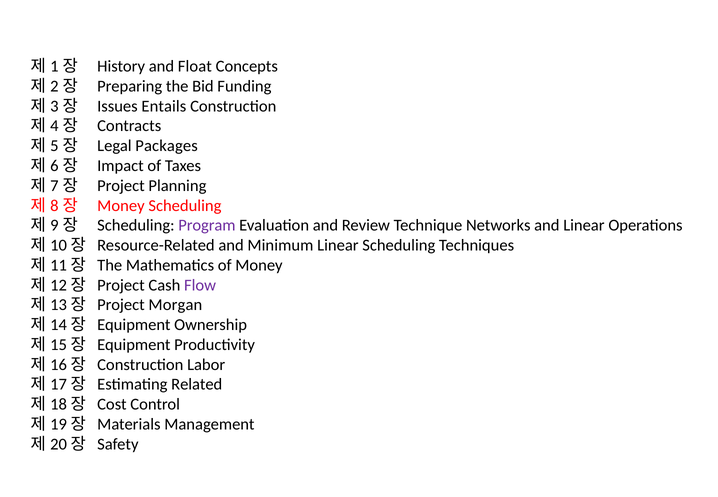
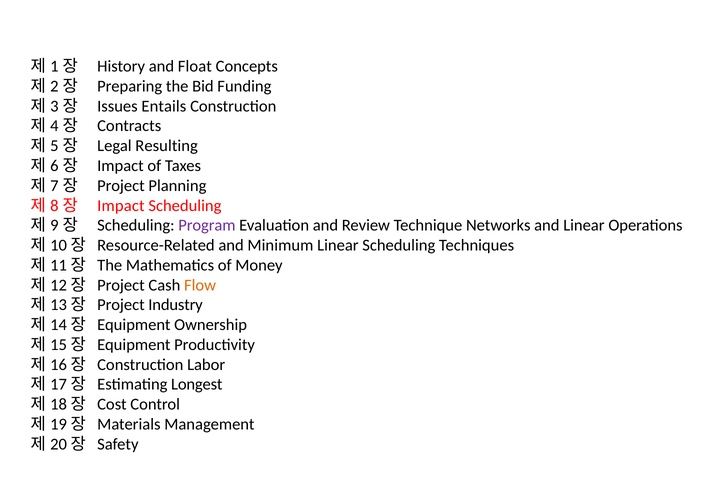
Packages: Packages -> Resulting
Money at (121, 206): Money -> Impact
Flow colour: purple -> orange
Morgan: Morgan -> Industry
Related: Related -> Longest
